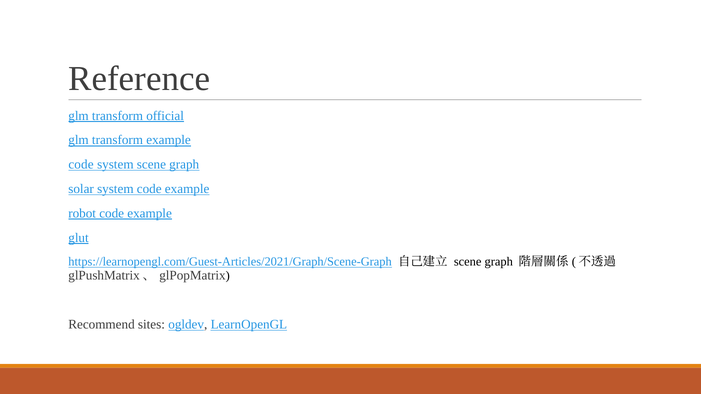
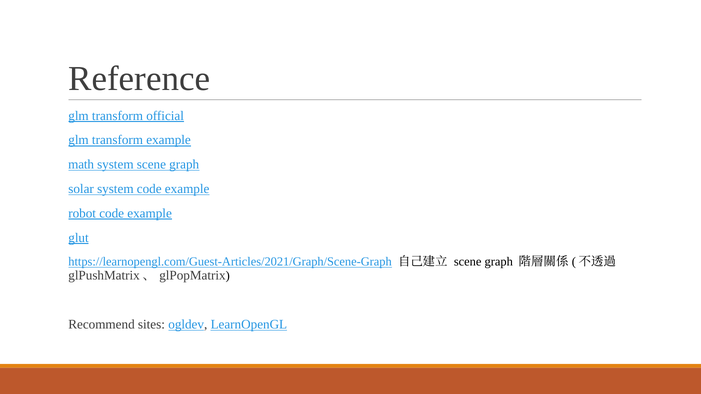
code at (81, 165): code -> math
